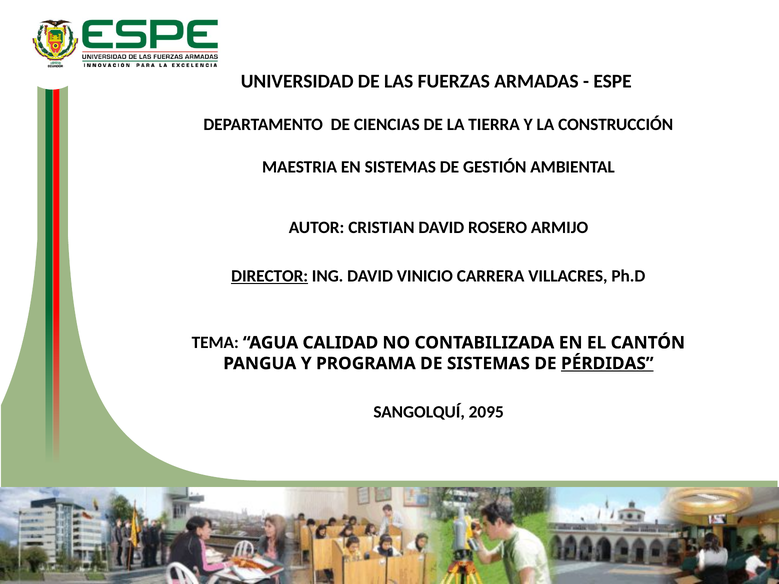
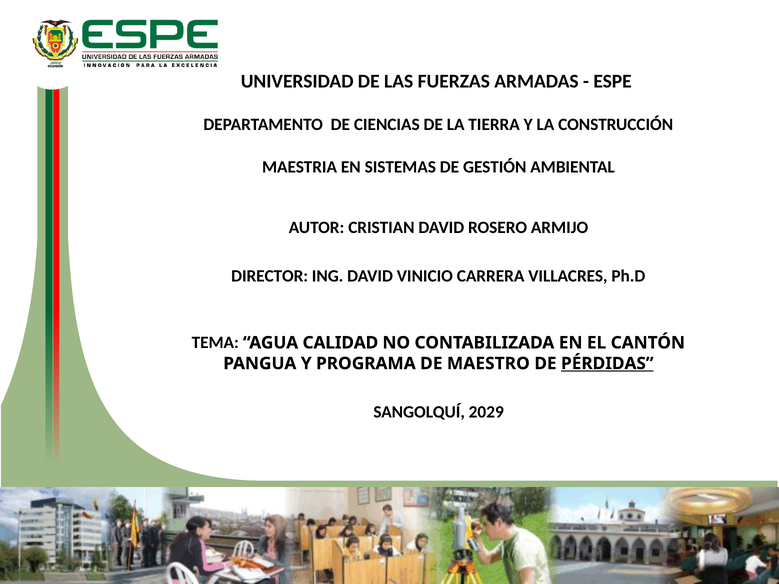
DIRECTOR underline: present -> none
DE SISTEMAS: SISTEMAS -> MAESTRO
2095: 2095 -> 2029
